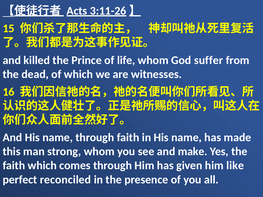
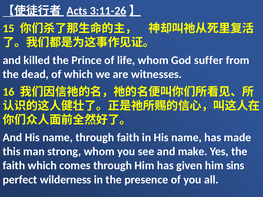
like: like -> sins
reconciled: reconciled -> wilderness
